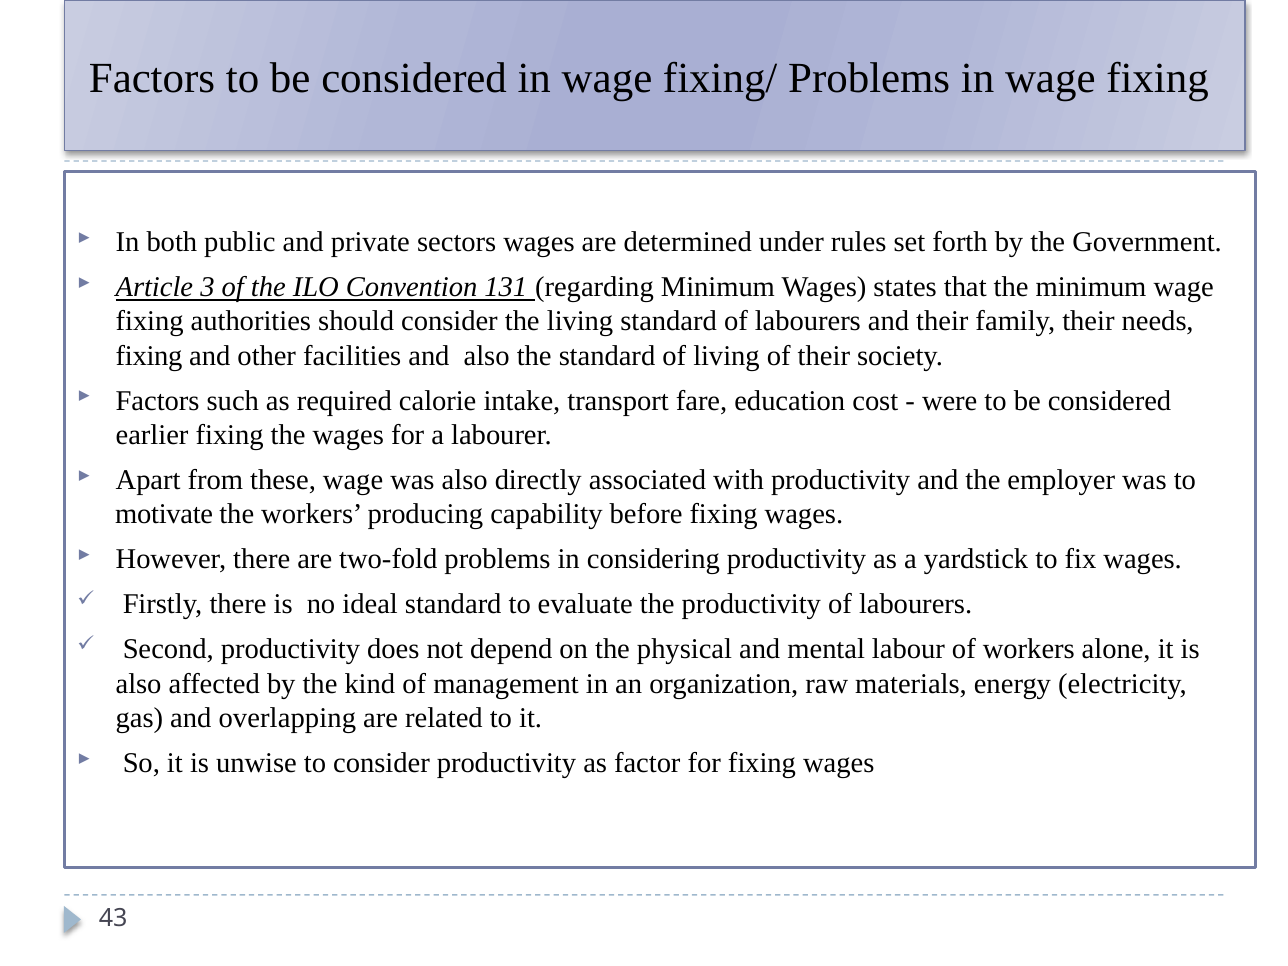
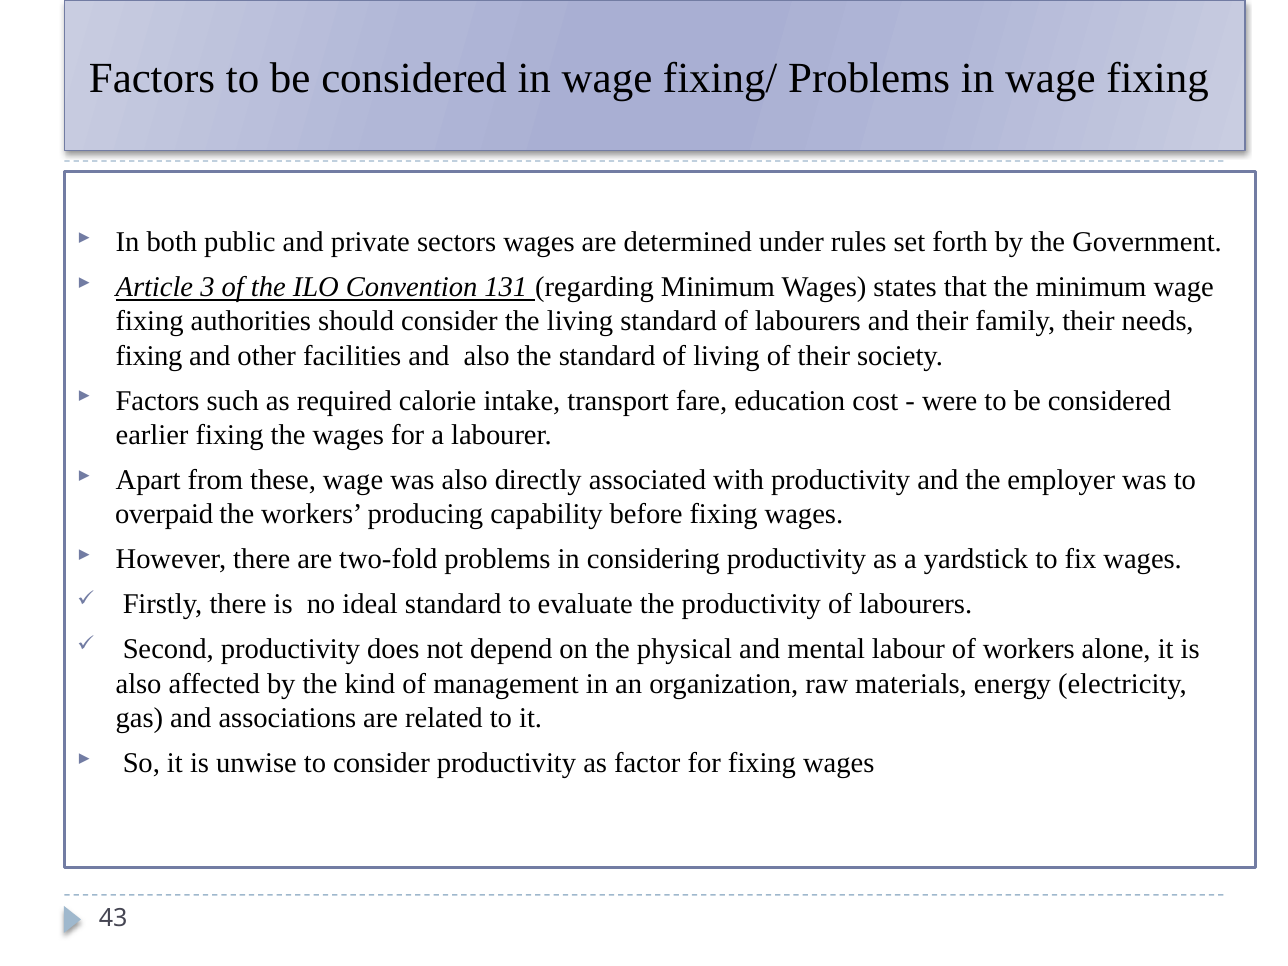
motivate: motivate -> overpaid
overlapping: overlapping -> associations
